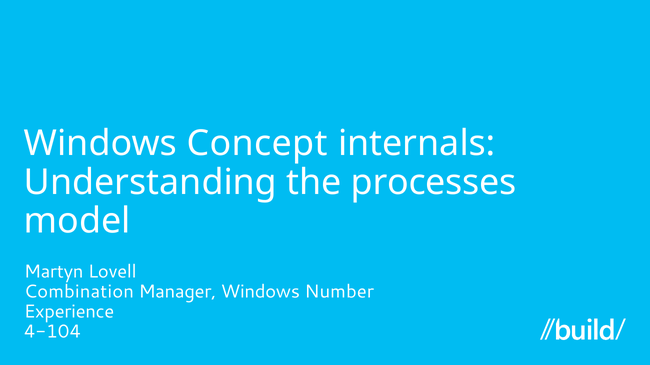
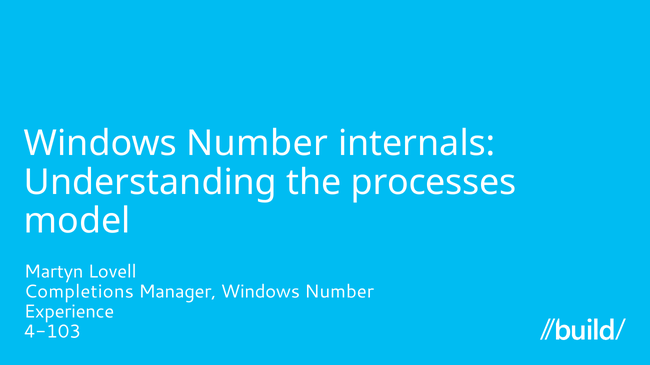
Concept at (257, 144): Concept -> Number
Combination: Combination -> Completions
4-104: 4-104 -> 4-103
